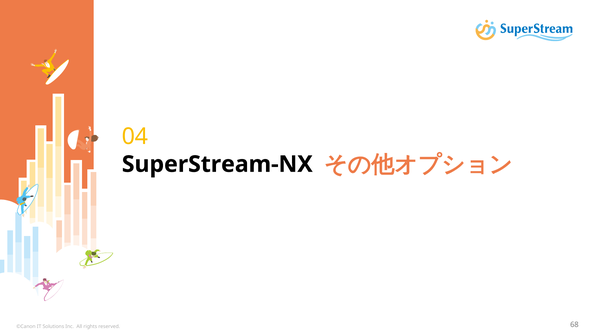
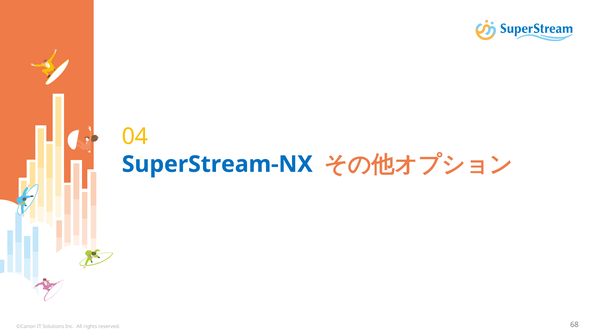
SuperStream-NX colour: black -> blue
